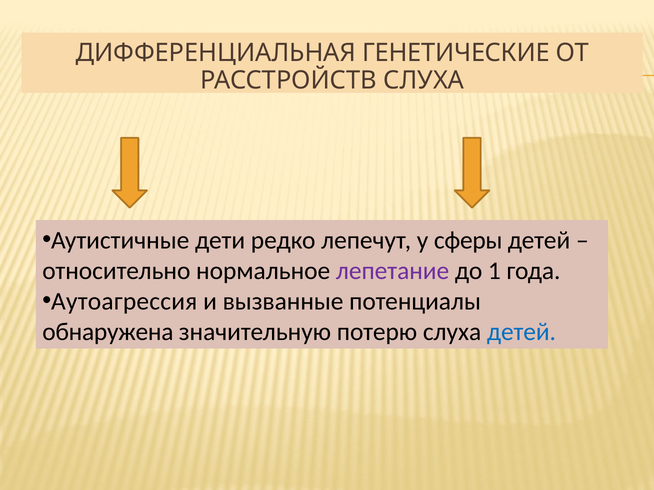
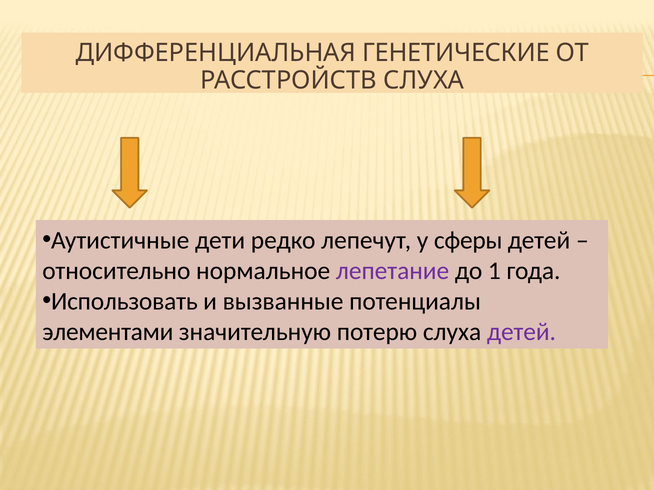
Аутоагрессия: Аутоагрессия -> Использовать
обнаружена: обнаружена -> элементами
детей at (521, 332) colour: blue -> purple
